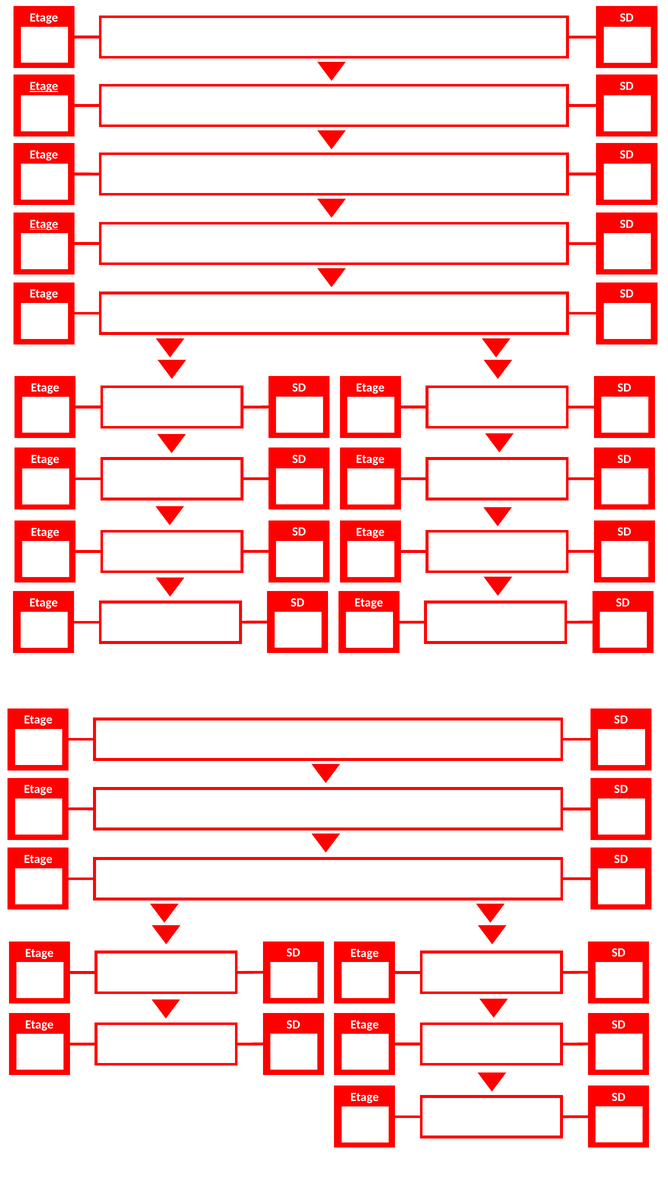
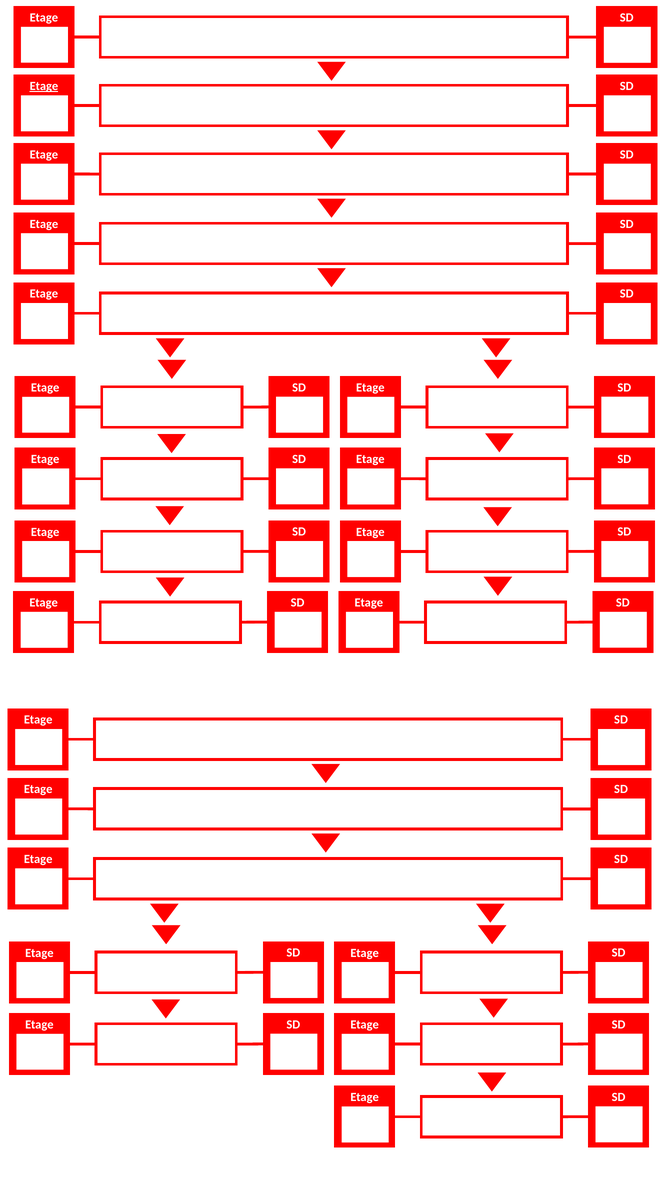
Etage at (44, 224) underline: present -> none
